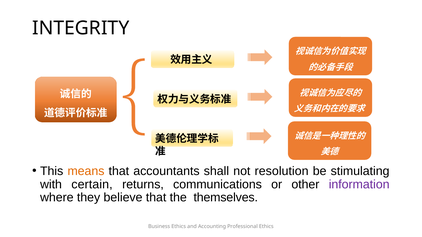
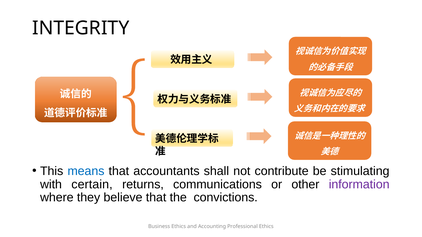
means colour: orange -> blue
resolution: resolution -> contribute
themselves: themselves -> convictions
